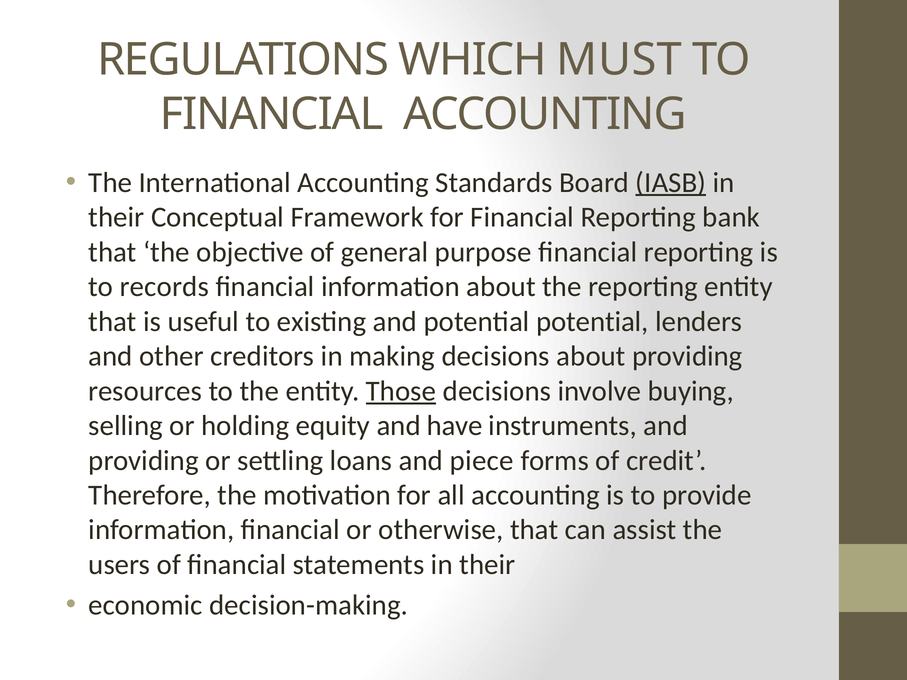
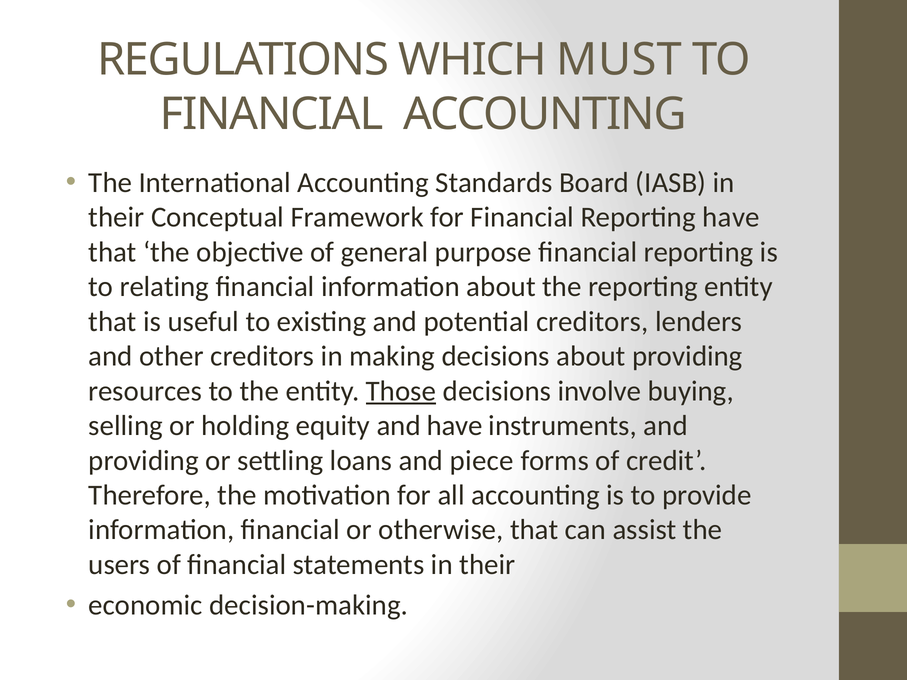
IASB underline: present -> none
Reporting bank: bank -> have
records: records -> relating
potential potential: potential -> creditors
